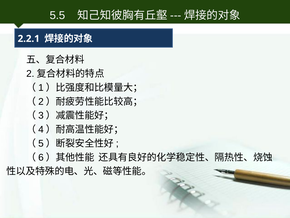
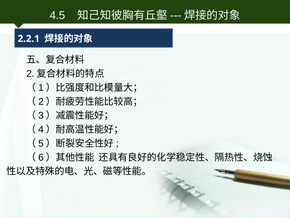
5.5: 5.5 -> 4.5
